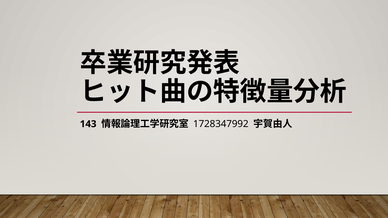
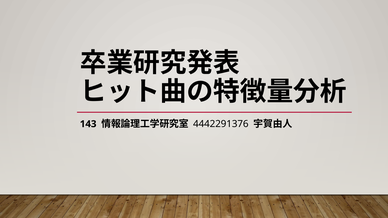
1728347992: 1728347992 -> 4442291376
